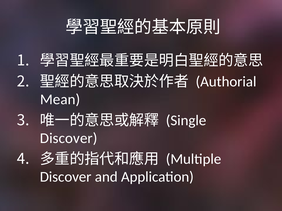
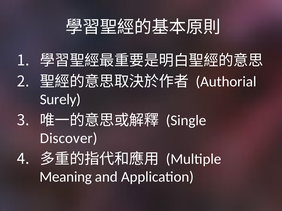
Mean: Mean -> Surely
Discover at (66, 177): Discover -> Meaning
